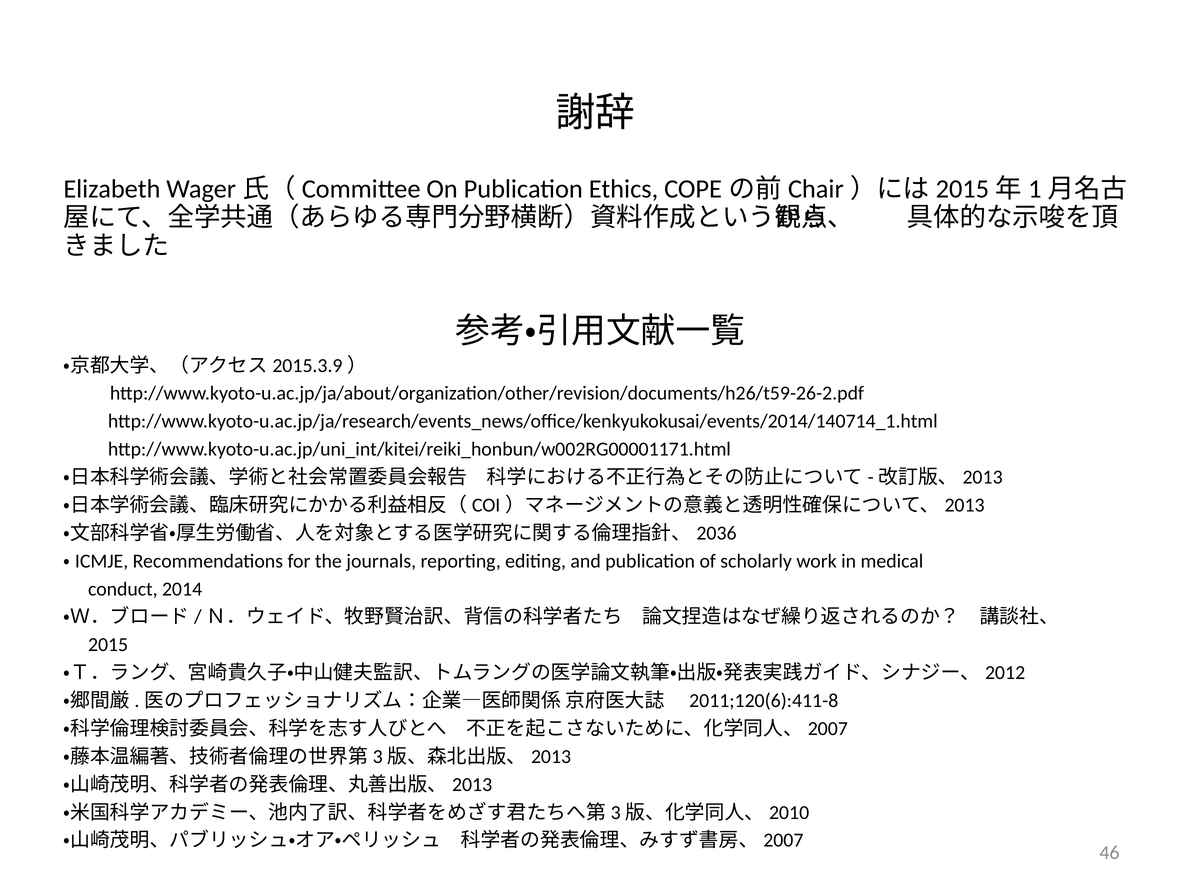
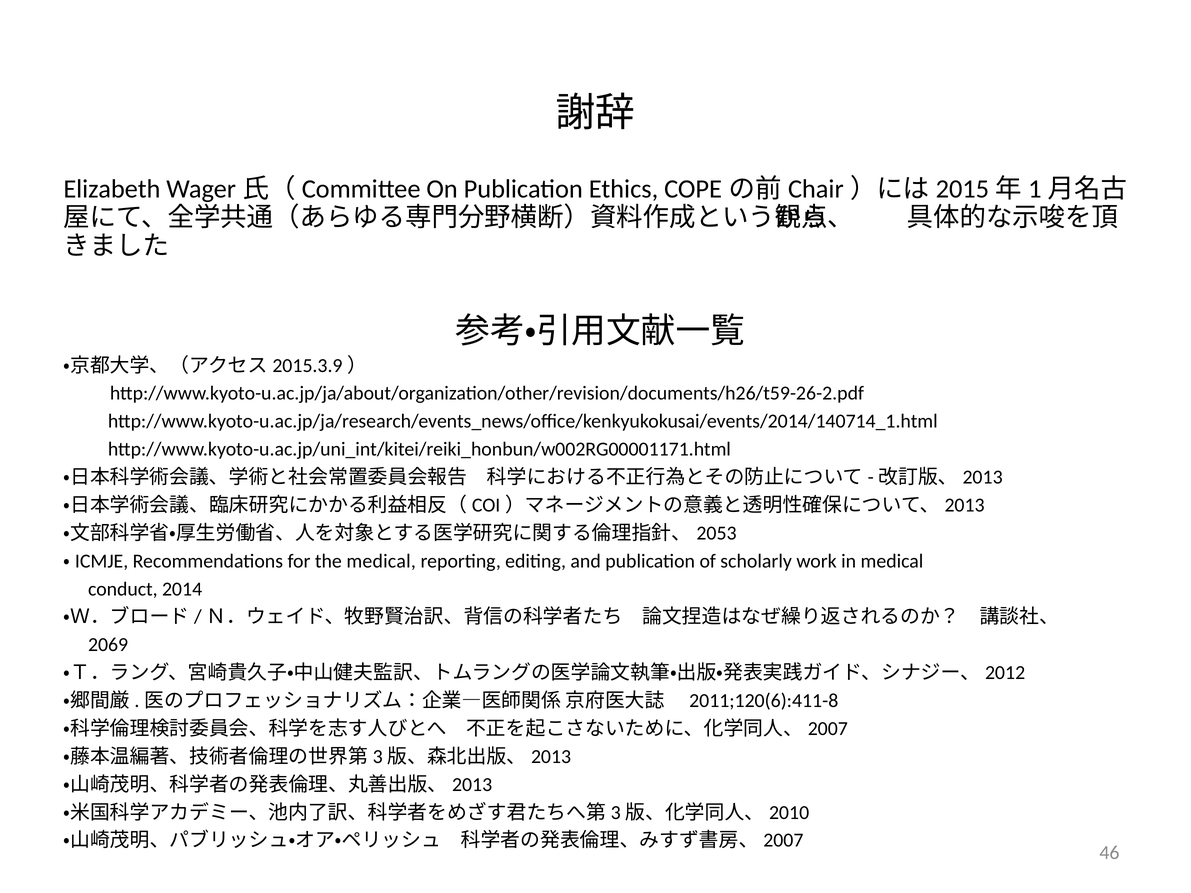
2036: 2036 -> 2053
the journals: journals -> medical
2015: 2015 -> 2069
